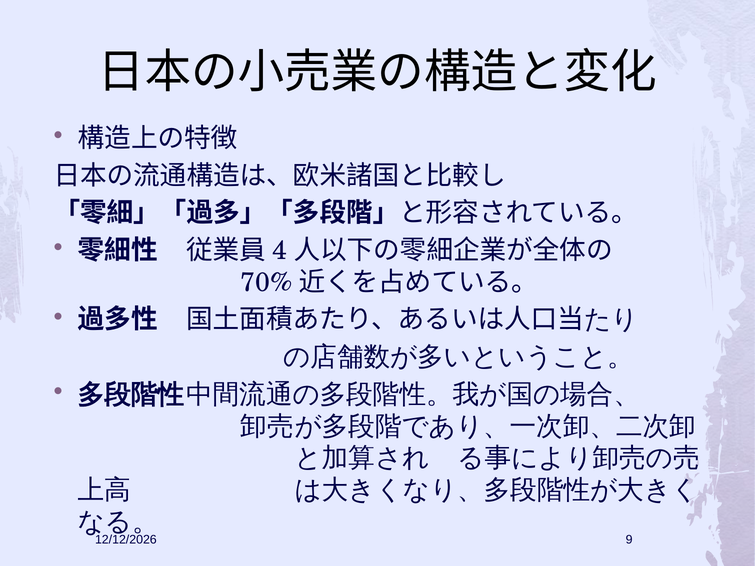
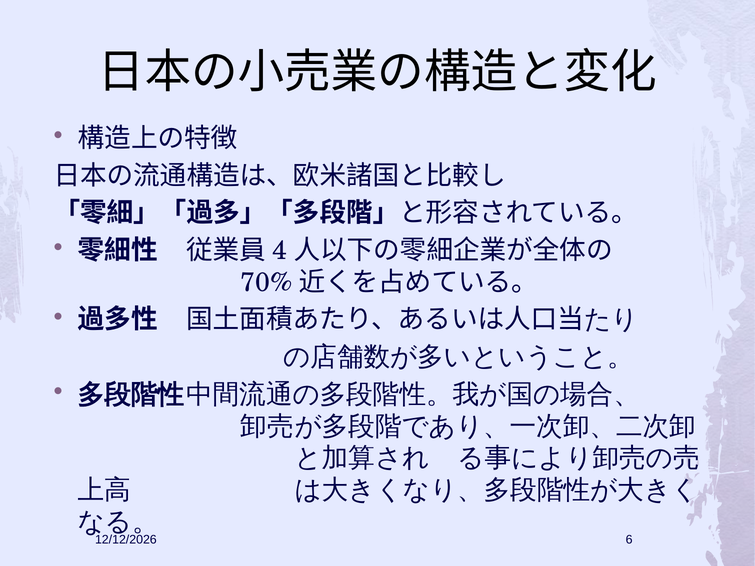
9: 9 -> 6
